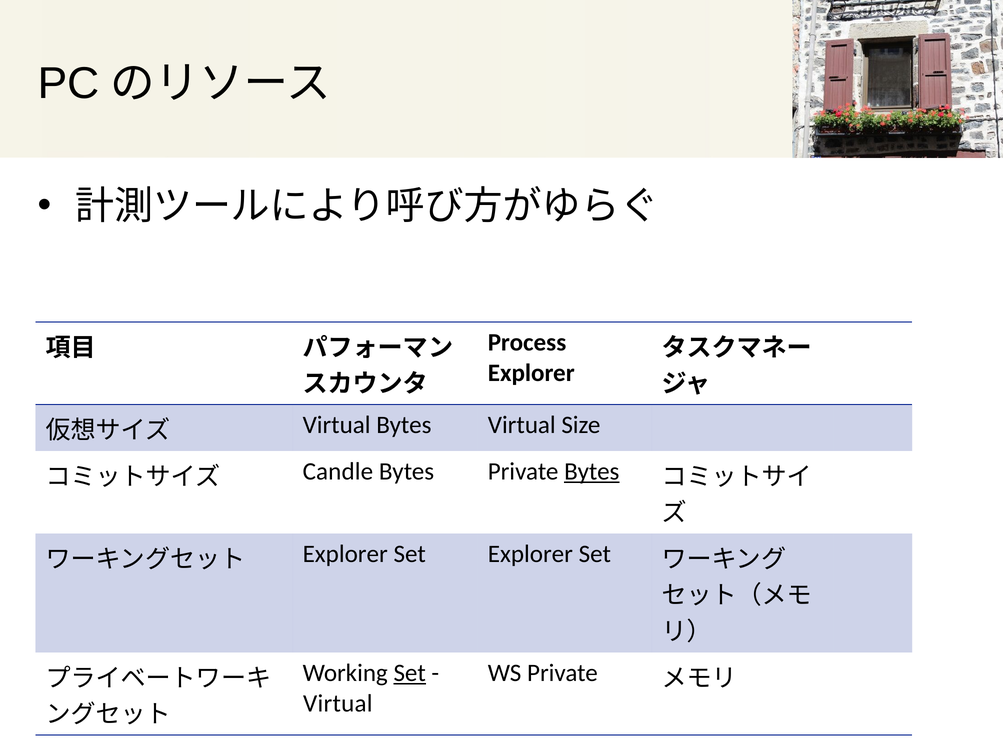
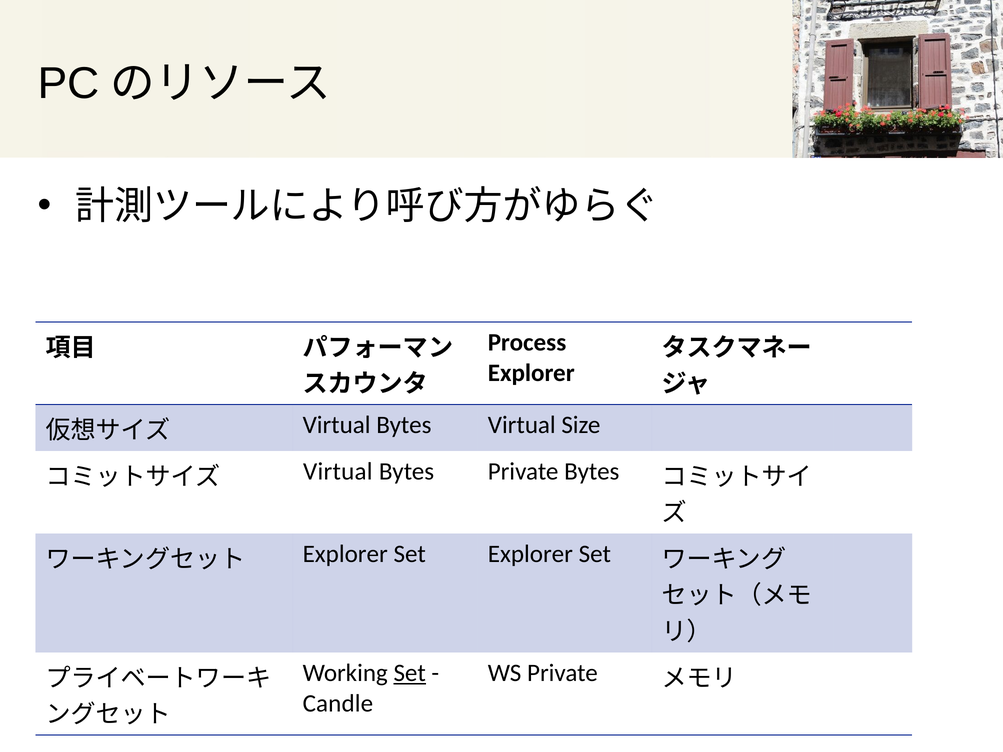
Candle at (338, 472): Candle -> Virtual
Bytes at (592, 472) underline: present -> none
Virtual at (338, 704): Virtual -> Candle
